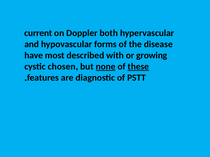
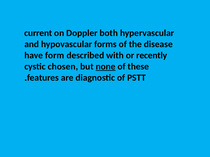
most: most -> form
growing: growing -> recently
these underline: present -> none
